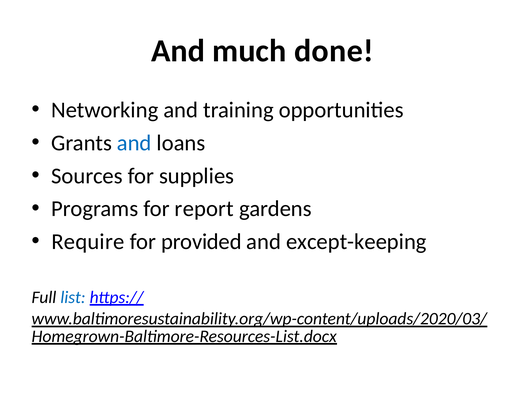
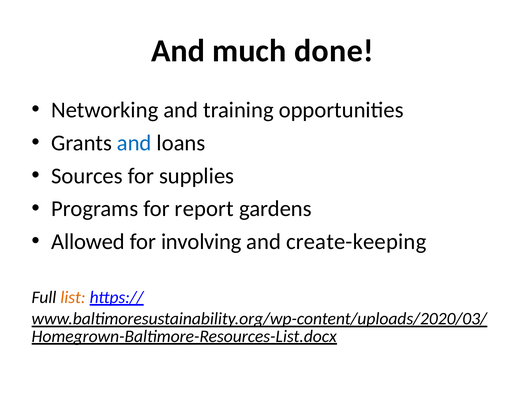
Require: Require -> Allowed
provided: provided -> involving
except-keeping: except-keeping -> create-keeping
list colour: blue -> orange
